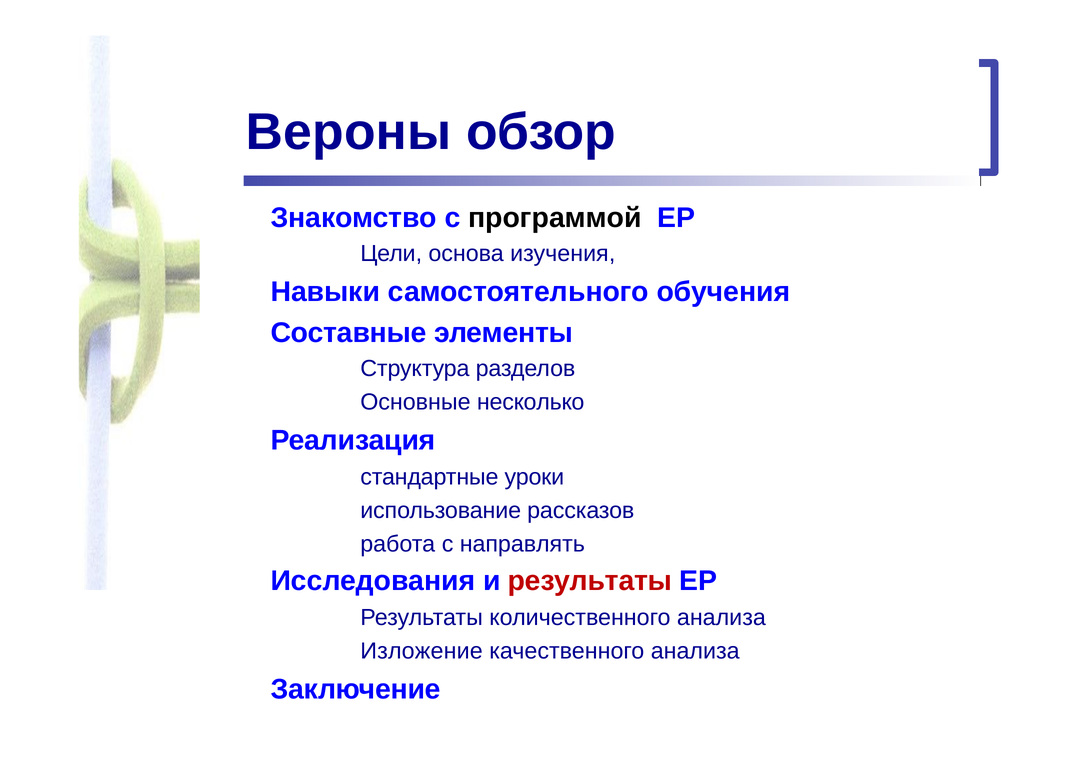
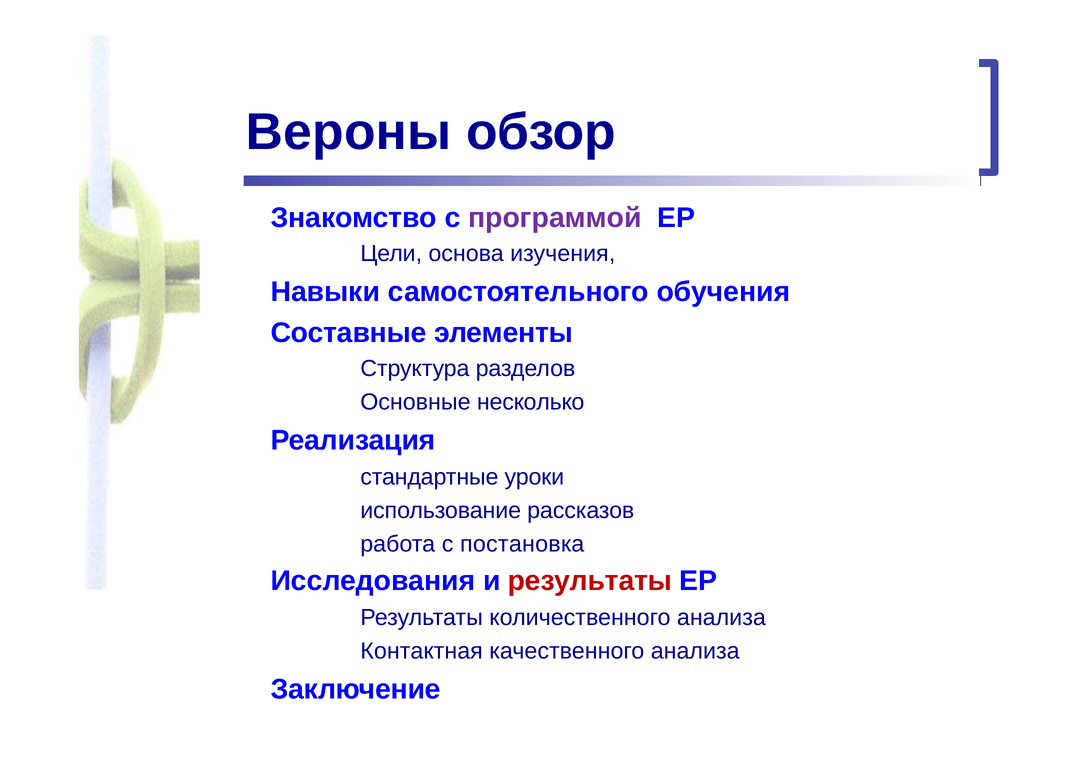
программой colour: black -> purple
направлять: направлять -> постановка
Изложение: Изложение -> Контактная
